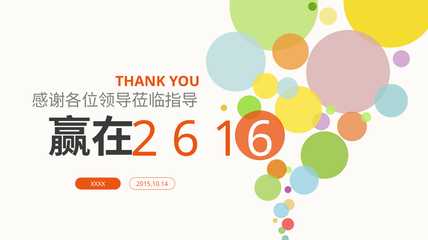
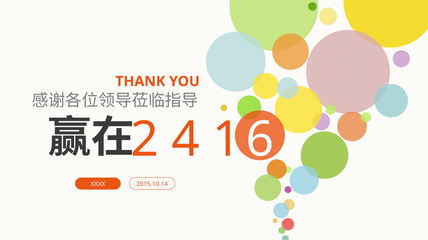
6: 6 -> 4
